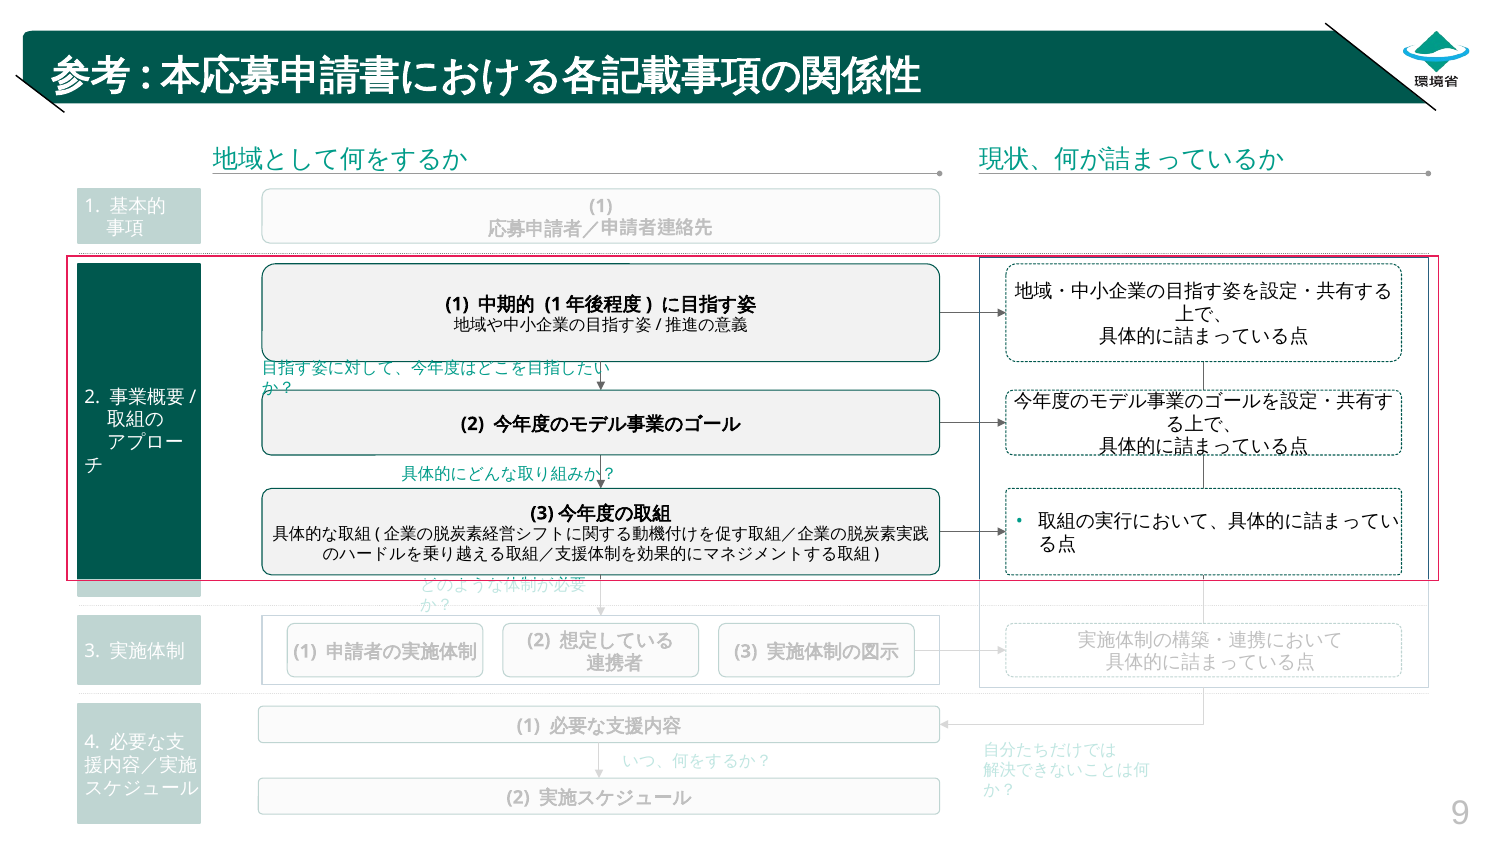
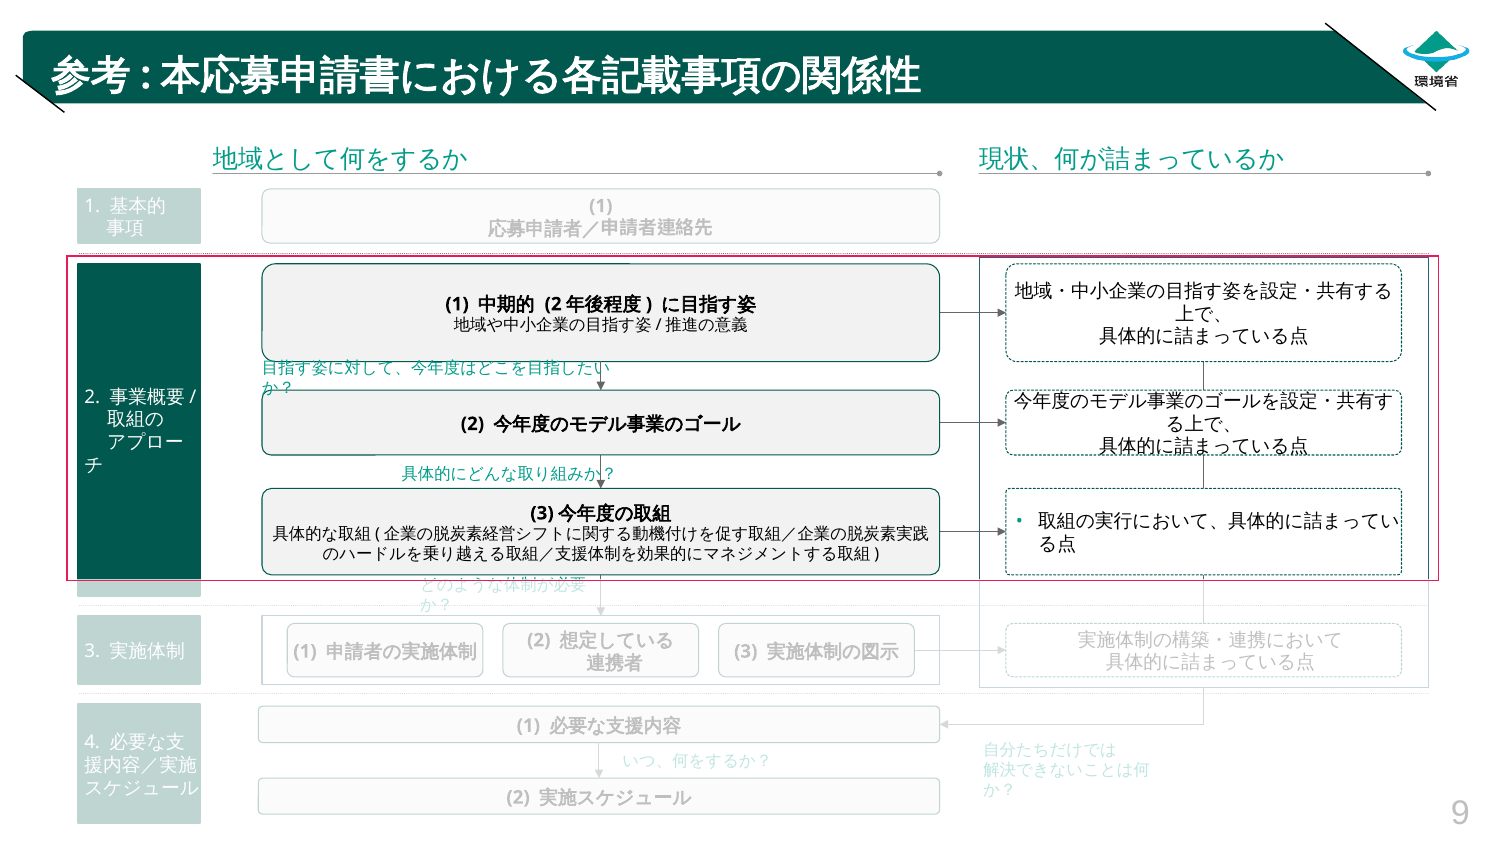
1 at (553, 304): 1 -> 2
